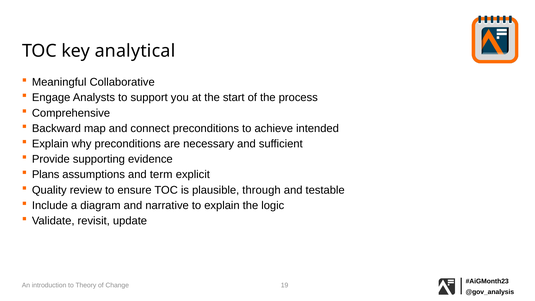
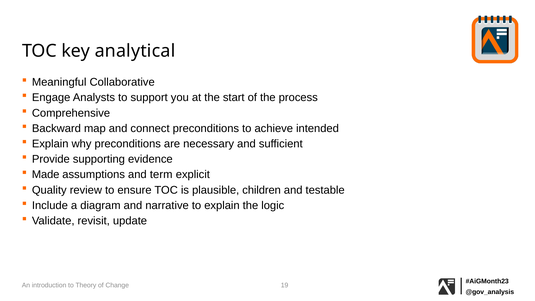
Plans: Plans -> Made
through: through -> children
